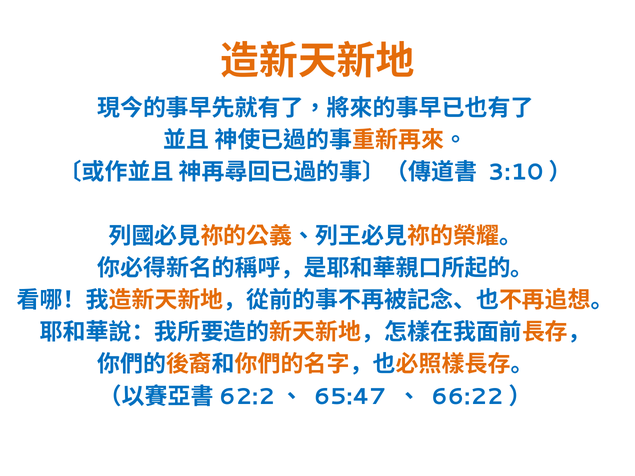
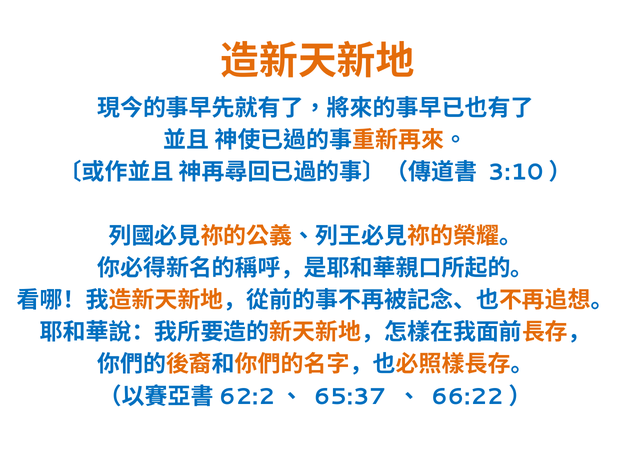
65:47: 65:47 -> 65:37
